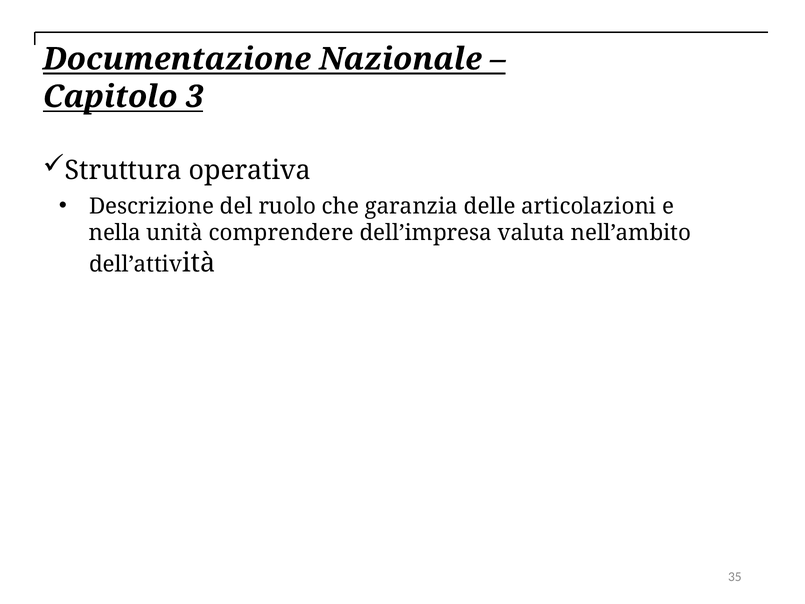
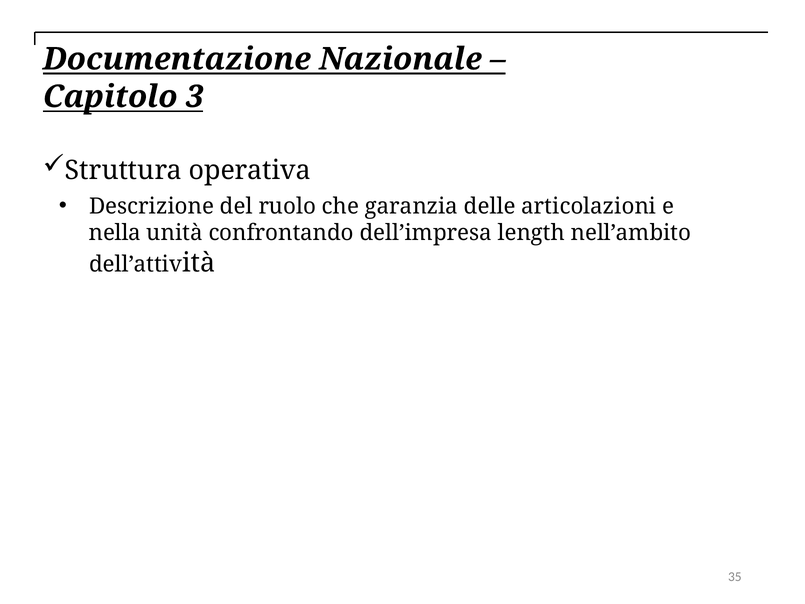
comprendere: comprendere -> confrontando
valuta: valuta -> length
